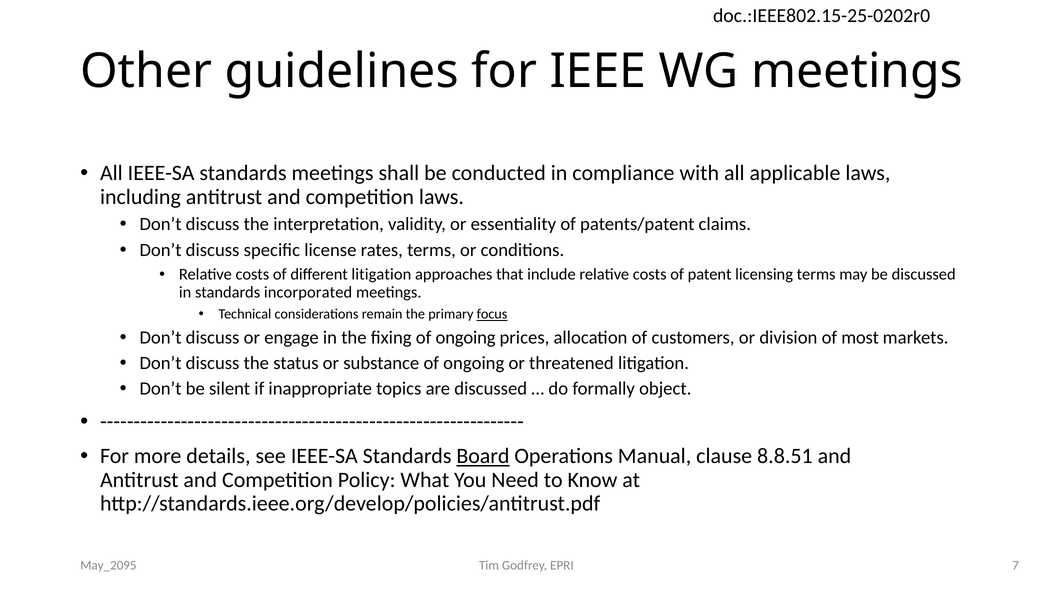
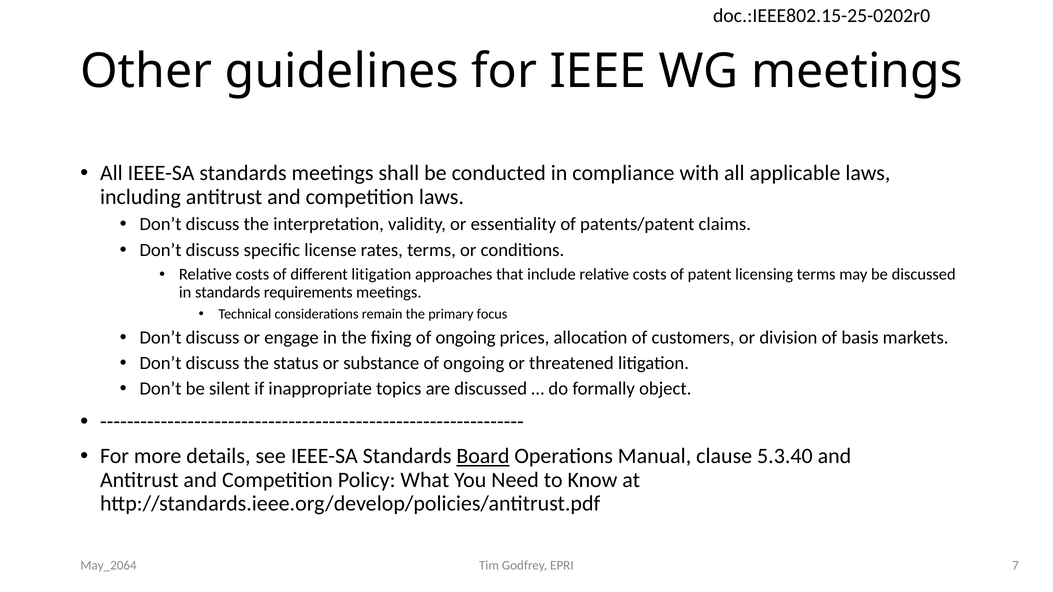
incorporated: incorporated -> requirements
focus underline: present -> none
most: most -> basis
8.8.51: 8.8.51 -> 5.3.40
May_2095: May_2095 -> May_2064
